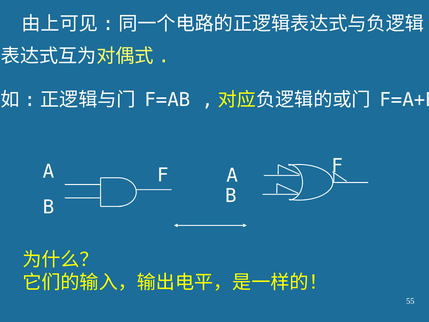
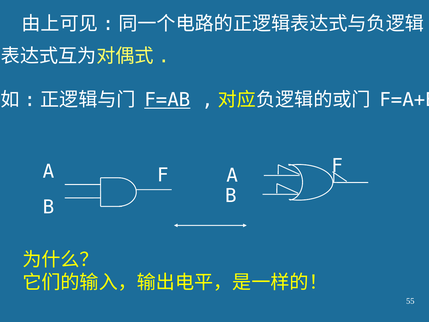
F=AB underline: none -> present
